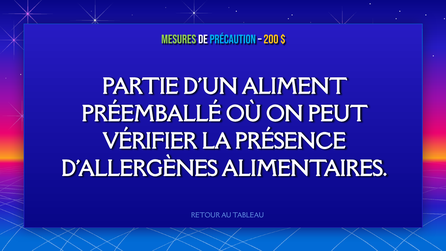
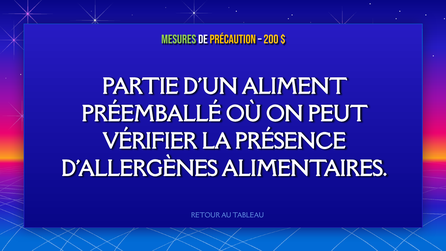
PRÉCAUTION colour: light blue -> yellow
